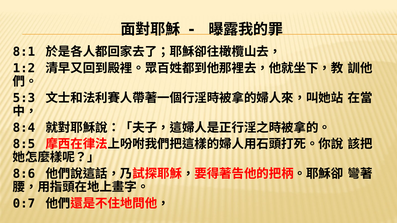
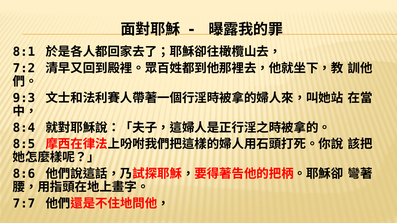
1:2: 1:2 -> 7:2
5:3: 5:3 -> 9:3
0:7: 0:7 -> 7:7
